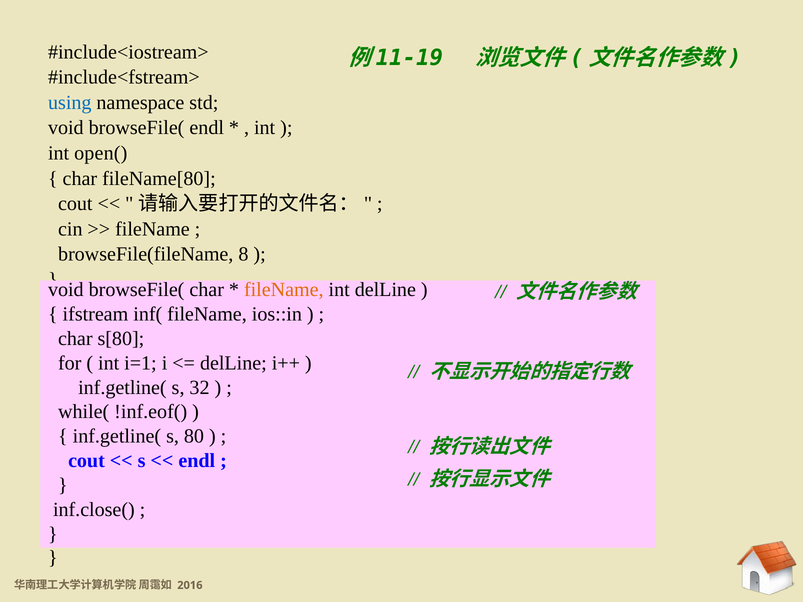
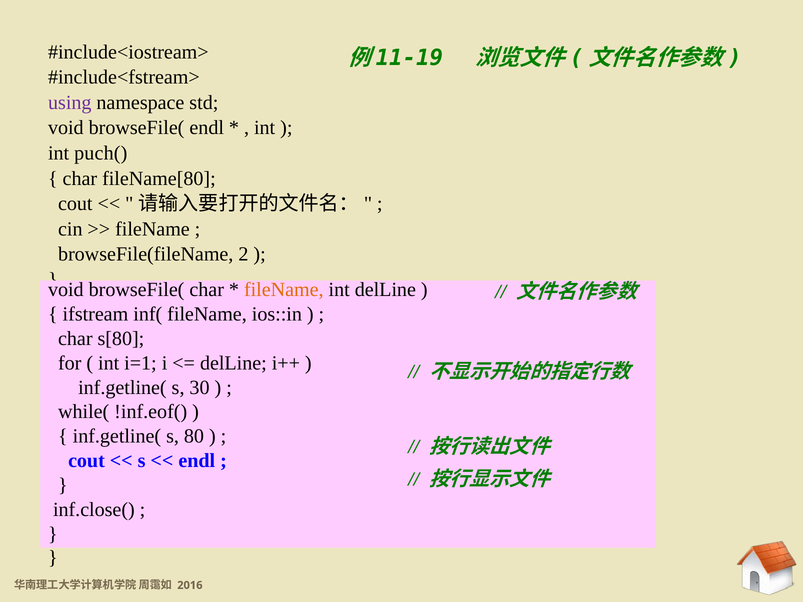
using colour: blue -> purple
open(: open( -> puch(
8: 8 -> 2
32: 32 -> 30
